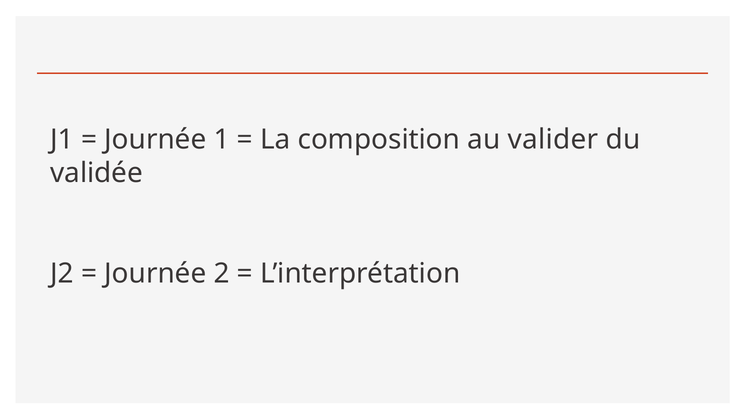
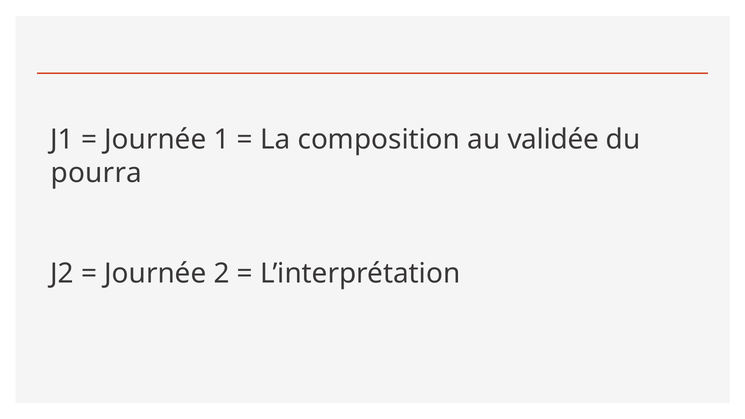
valider: valider -> validée
validée: validée -> pourra
